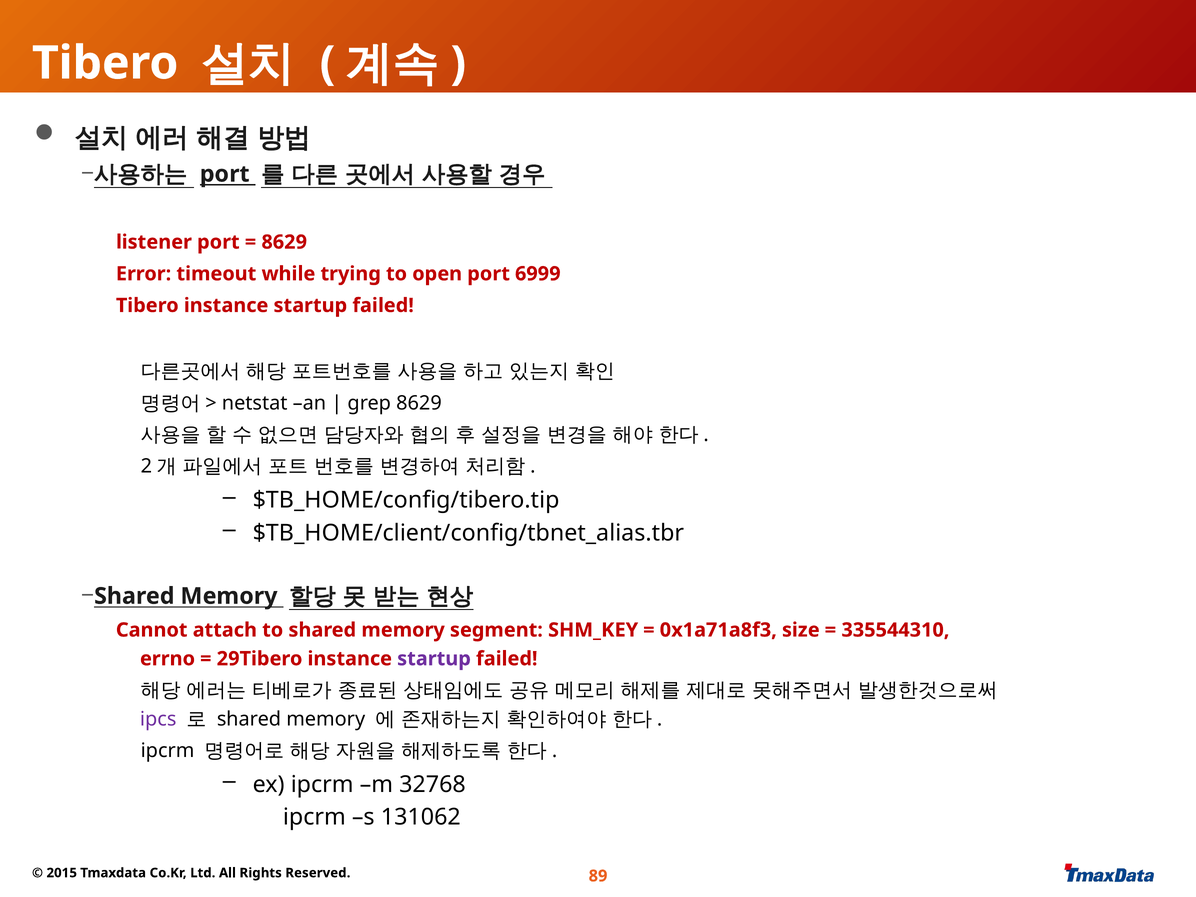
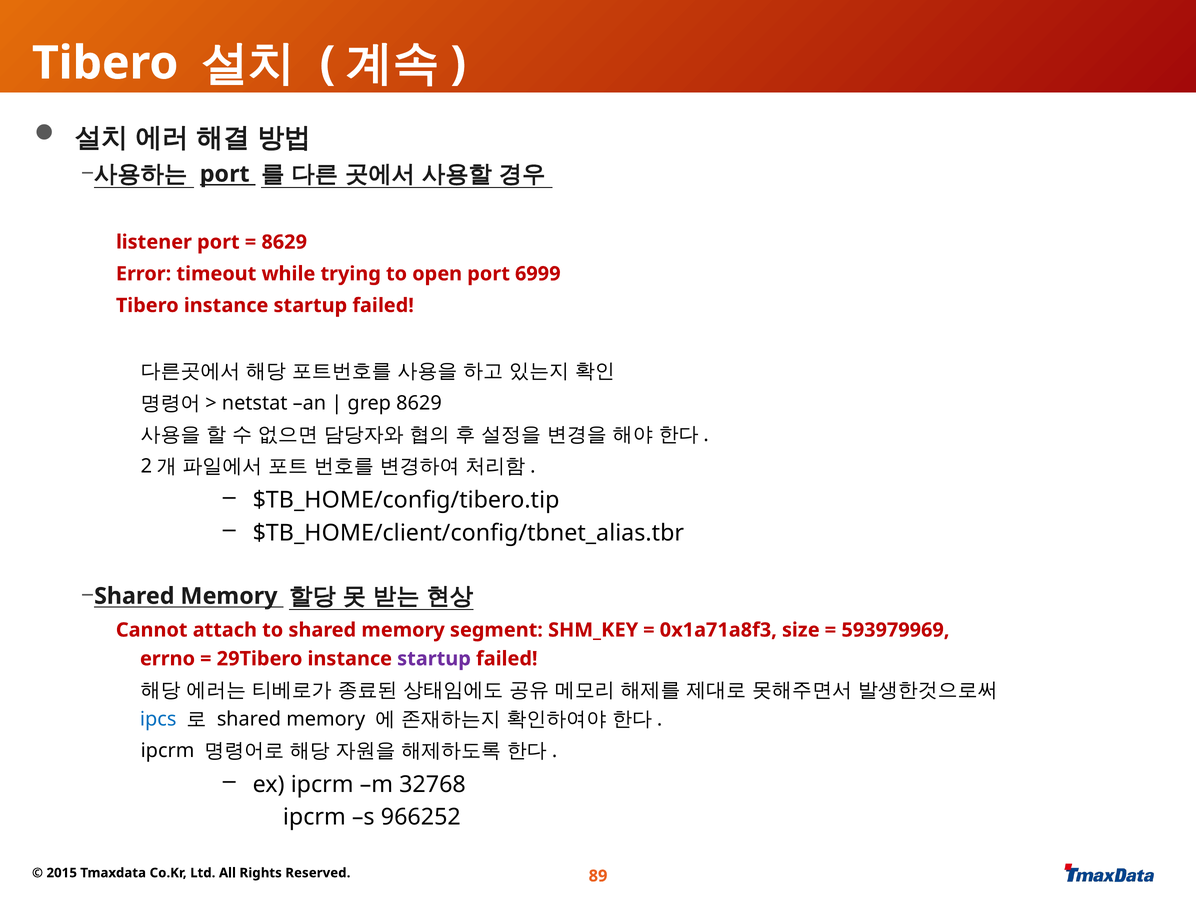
335544310: 335544310 -> 593979969
ipcs colour: purple -> blue
131062: 131062 -> 966252
